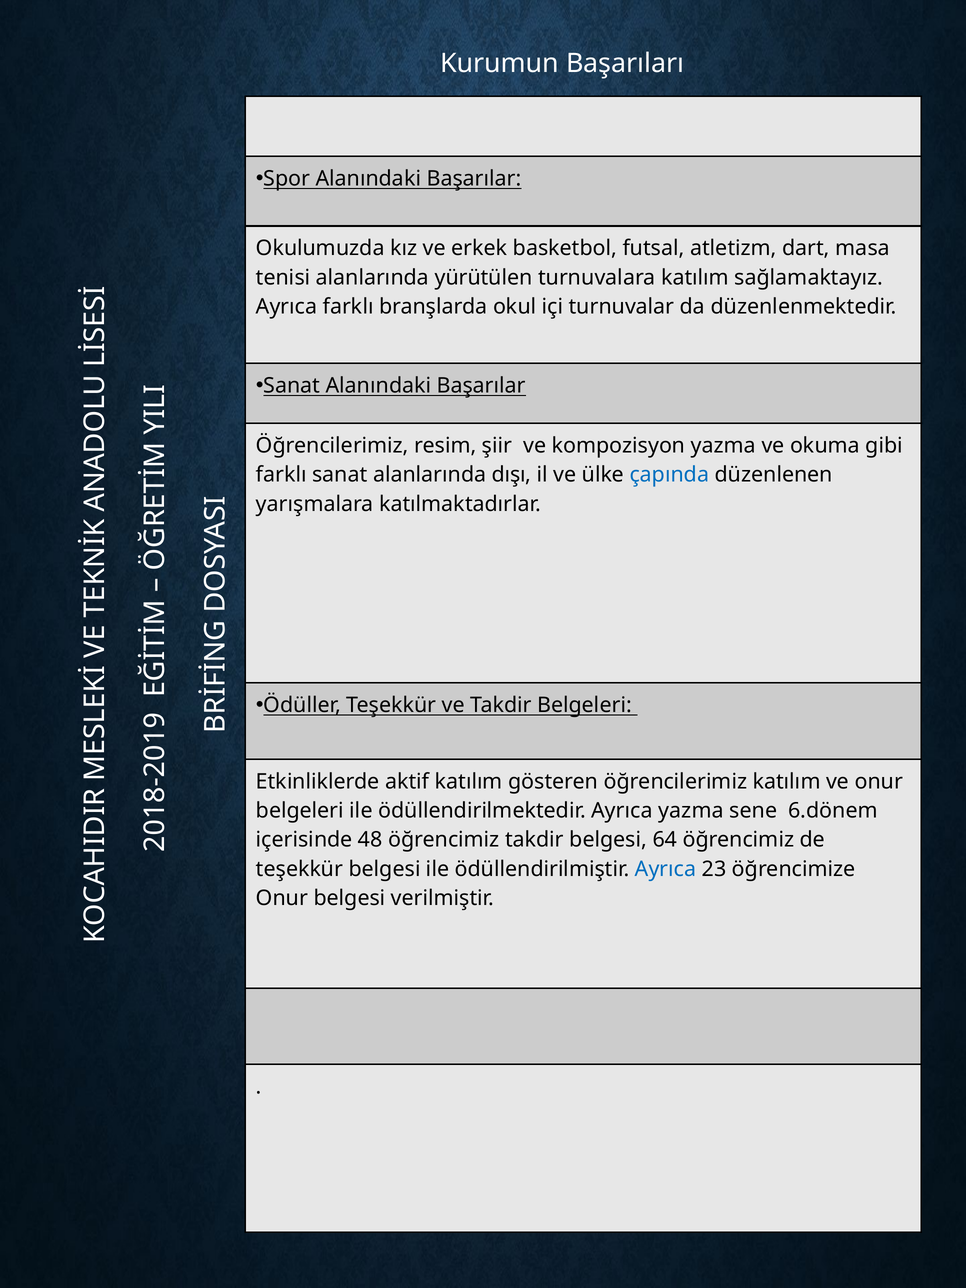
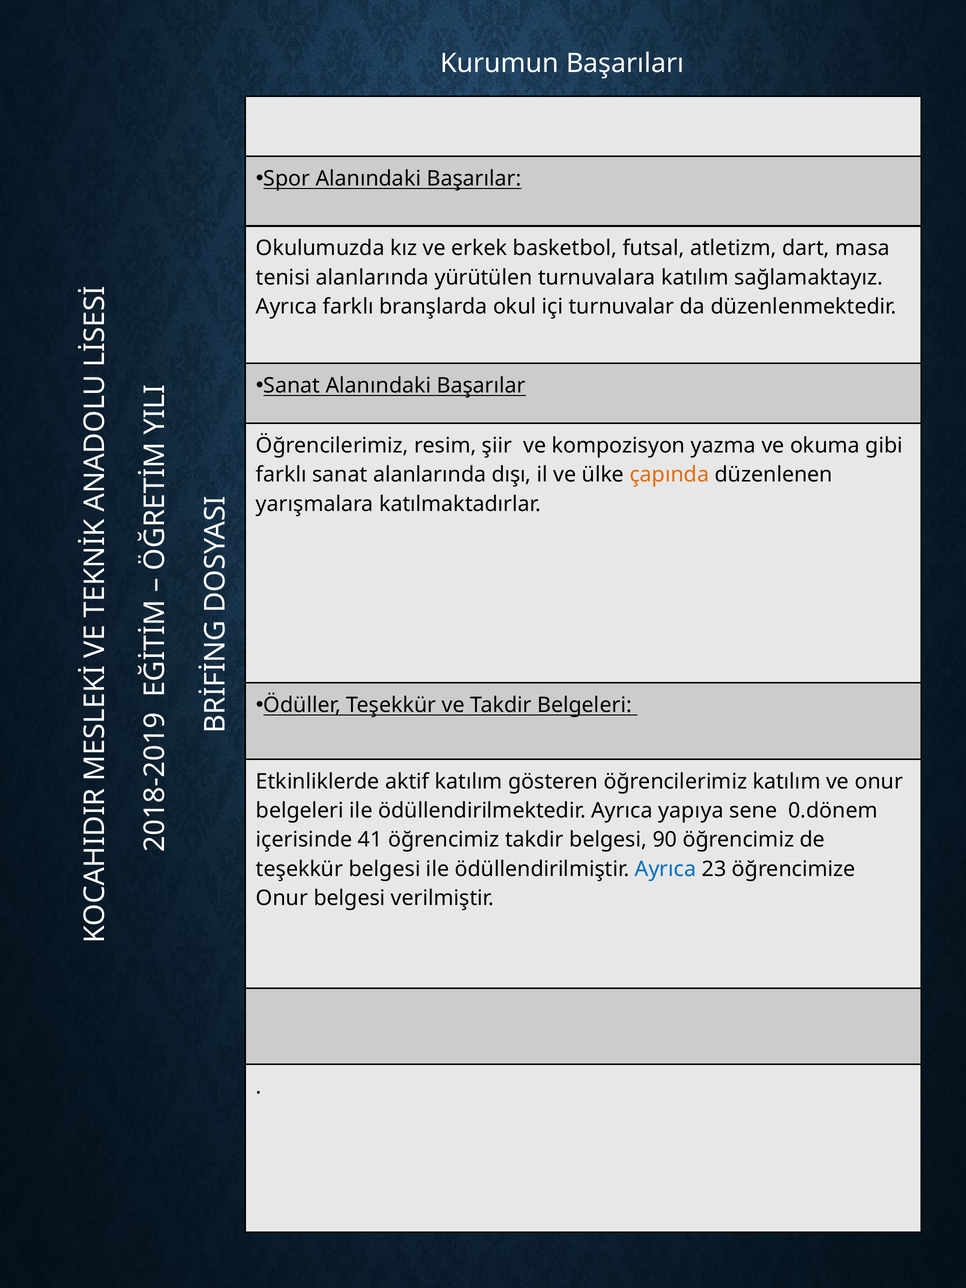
çapında colour: blue -> orange
Ayrıca yazma: yazma -> yapıya
6.dönem: 6.dönem -> 0.dönem
48: 48 -> 41
64: 64 -> 90
